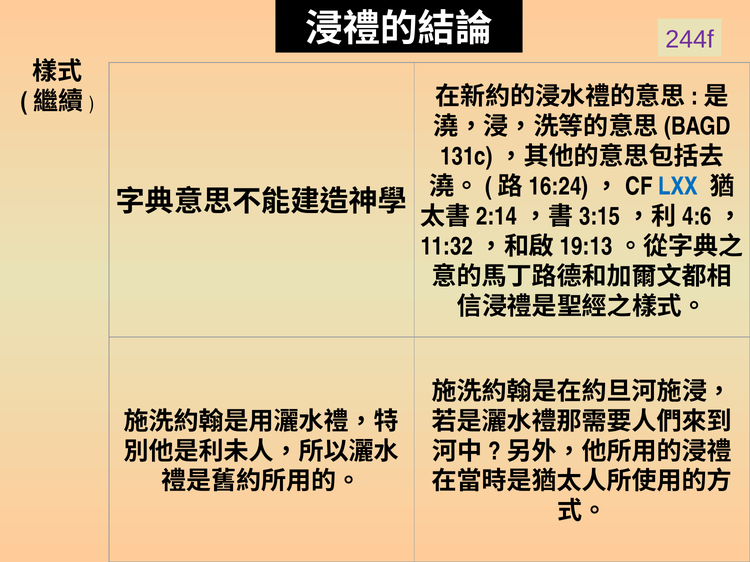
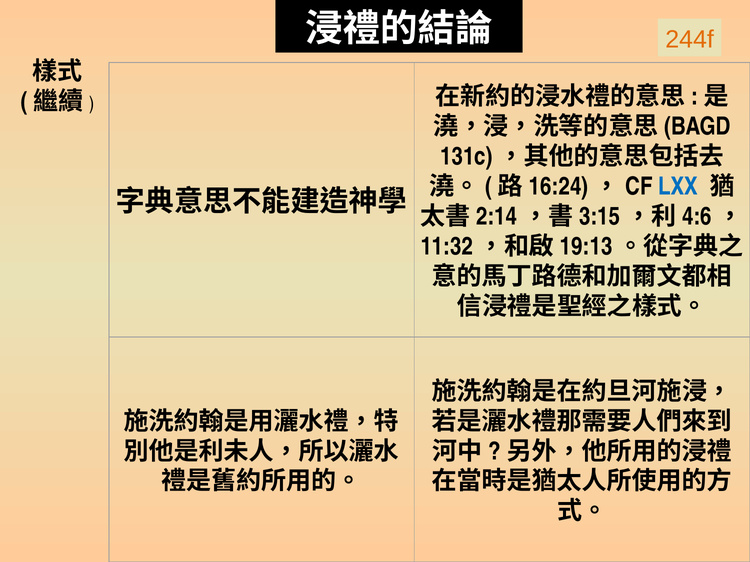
244f colour: purple -> orange
